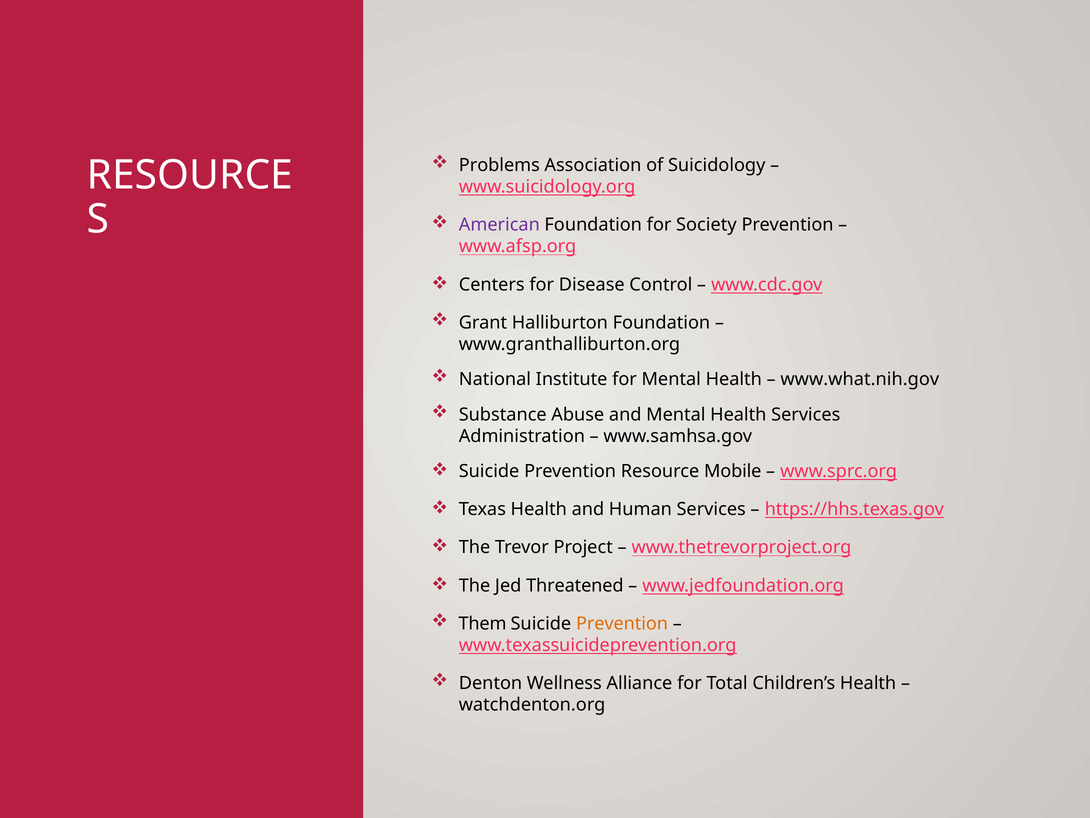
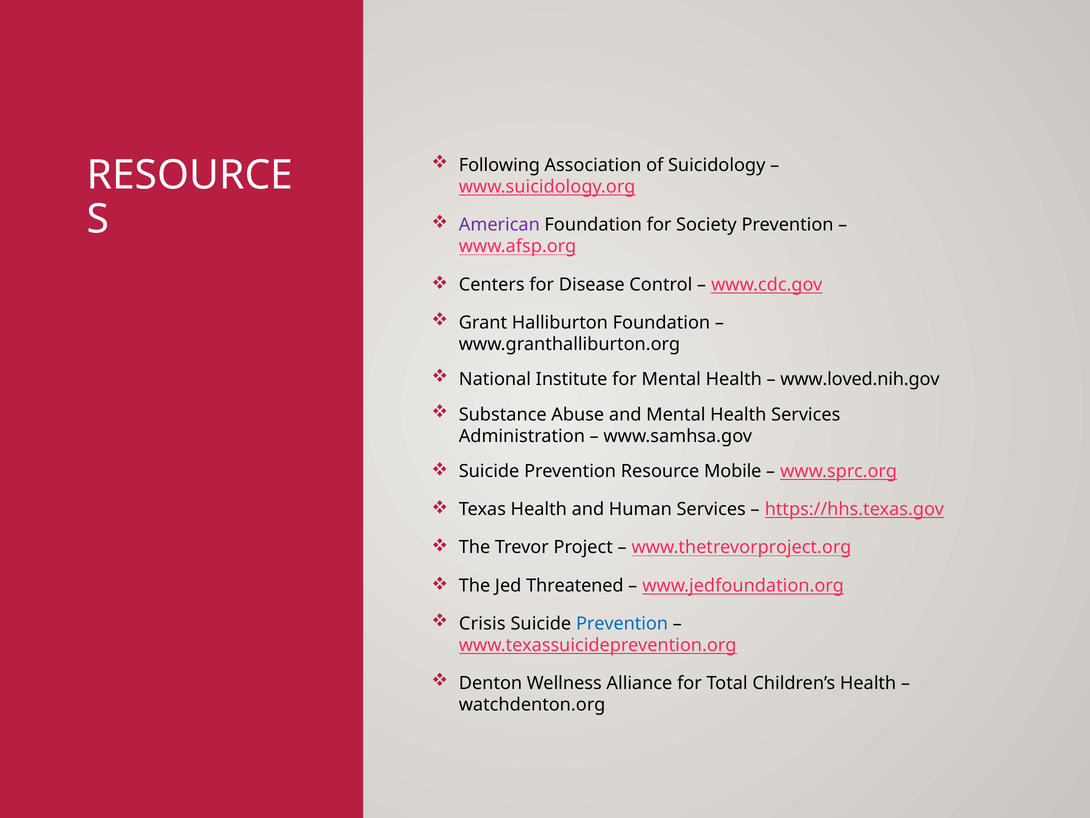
Problems: Problems -> Following
www.what.nih.gov: www.what.nih.gov -> www.loved.nih.gov
Them: Them -> Crisis
Prevention at (622, 623) colour: orange -> blue
